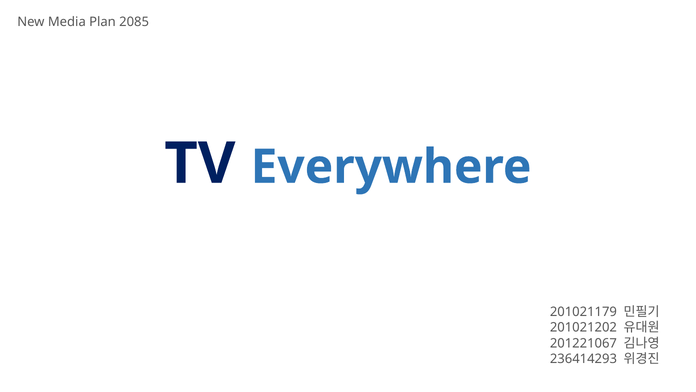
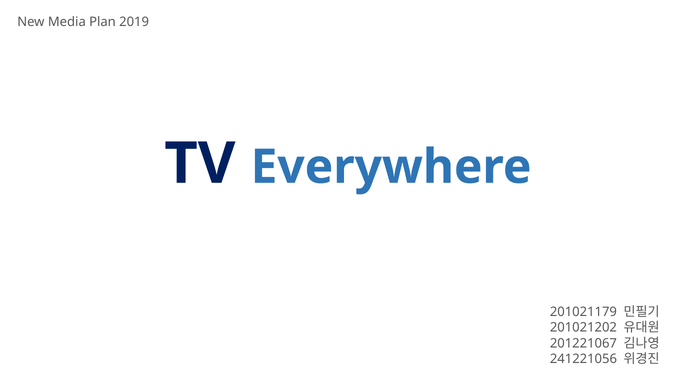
2085: 2085 -> 2019
236414293: 236414293 -> 241221056
